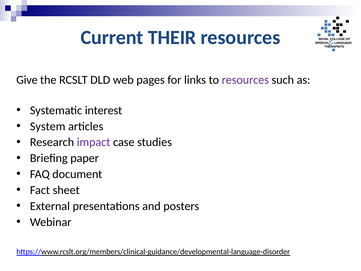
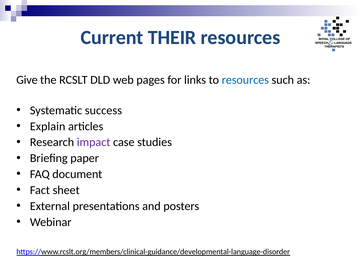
resources at (245, 80) colour: purple -> blue
interest: interest -> success
System: System -> Explain
